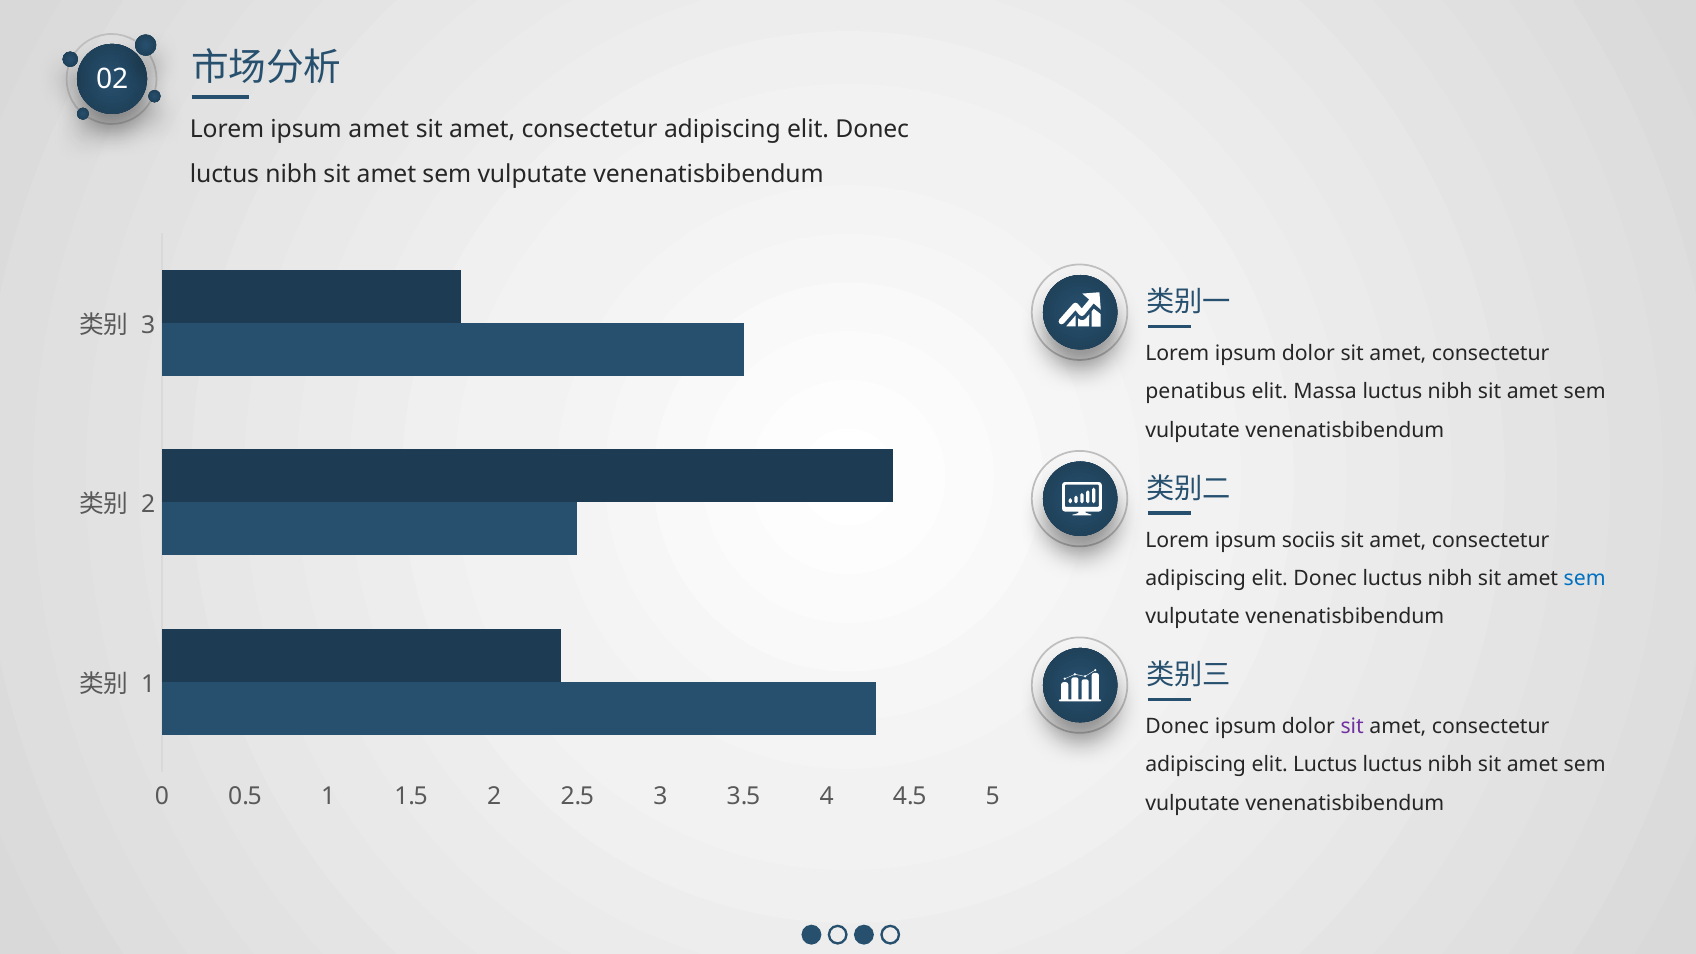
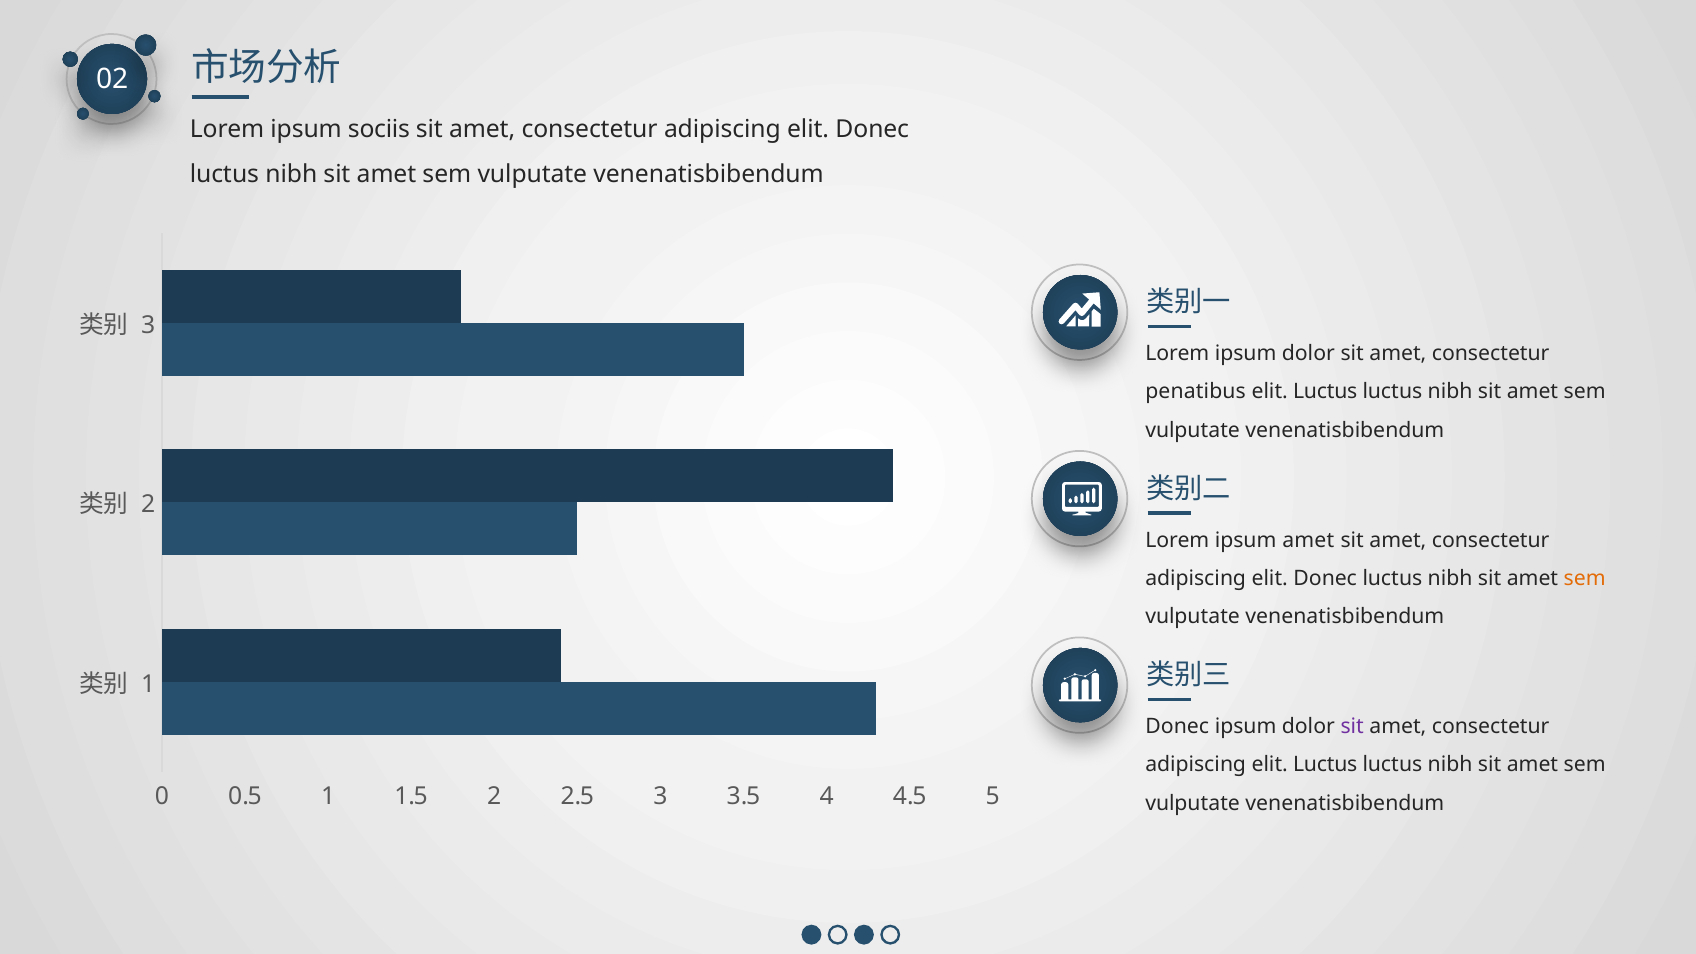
ipsum amet: amet -> sociis
Massa at (1325, 392): Massa -> Luctus
ipsum sociis: sociis -> amet
sem at (1585, 578) colour: blue -> orange
